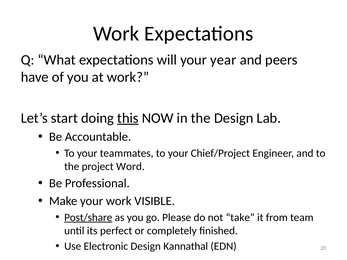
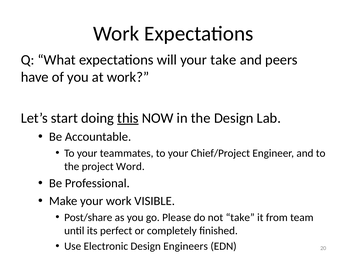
your year: year -> take
Post/share underline: present -> none
Kannathal: Kannathal -> Engineers
